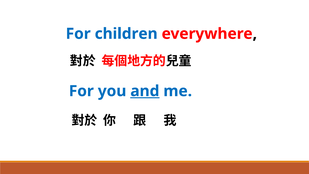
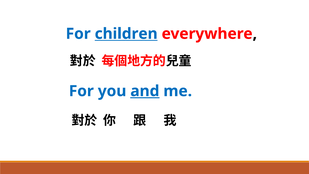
children underline: none -> present
